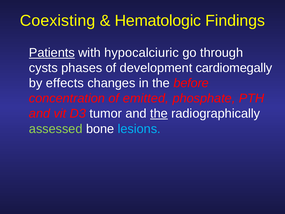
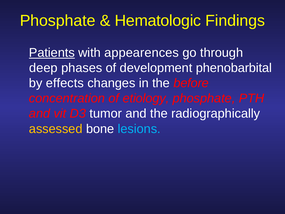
Coexisting at (58, 21): Coexisting -> Phosphate
hypocalciuric: hypocalciuric -> appearences
cysts: cysts -> deep
cardiomegally: cardiomegally -> phenobarbital
emitted: emitted -> etiology
the at (159, 113) underline: present -> none
assessed colour: light green -> yellow
